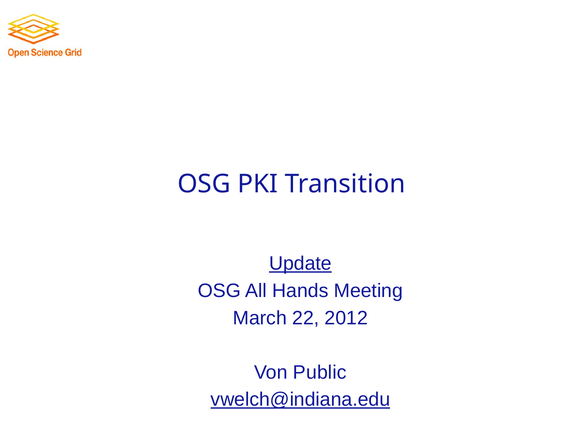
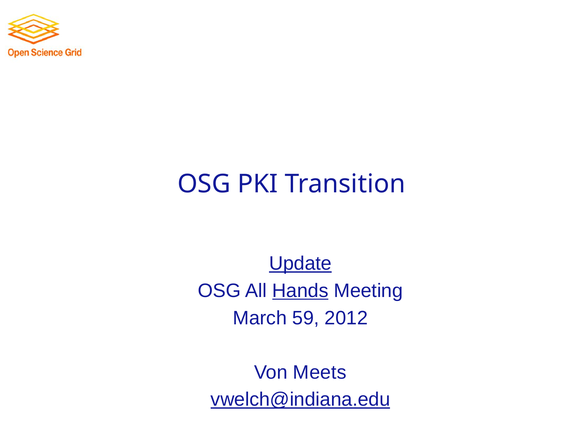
Hands underline: none -> present
22: 22 -> 59
Public: Public -> Meets
